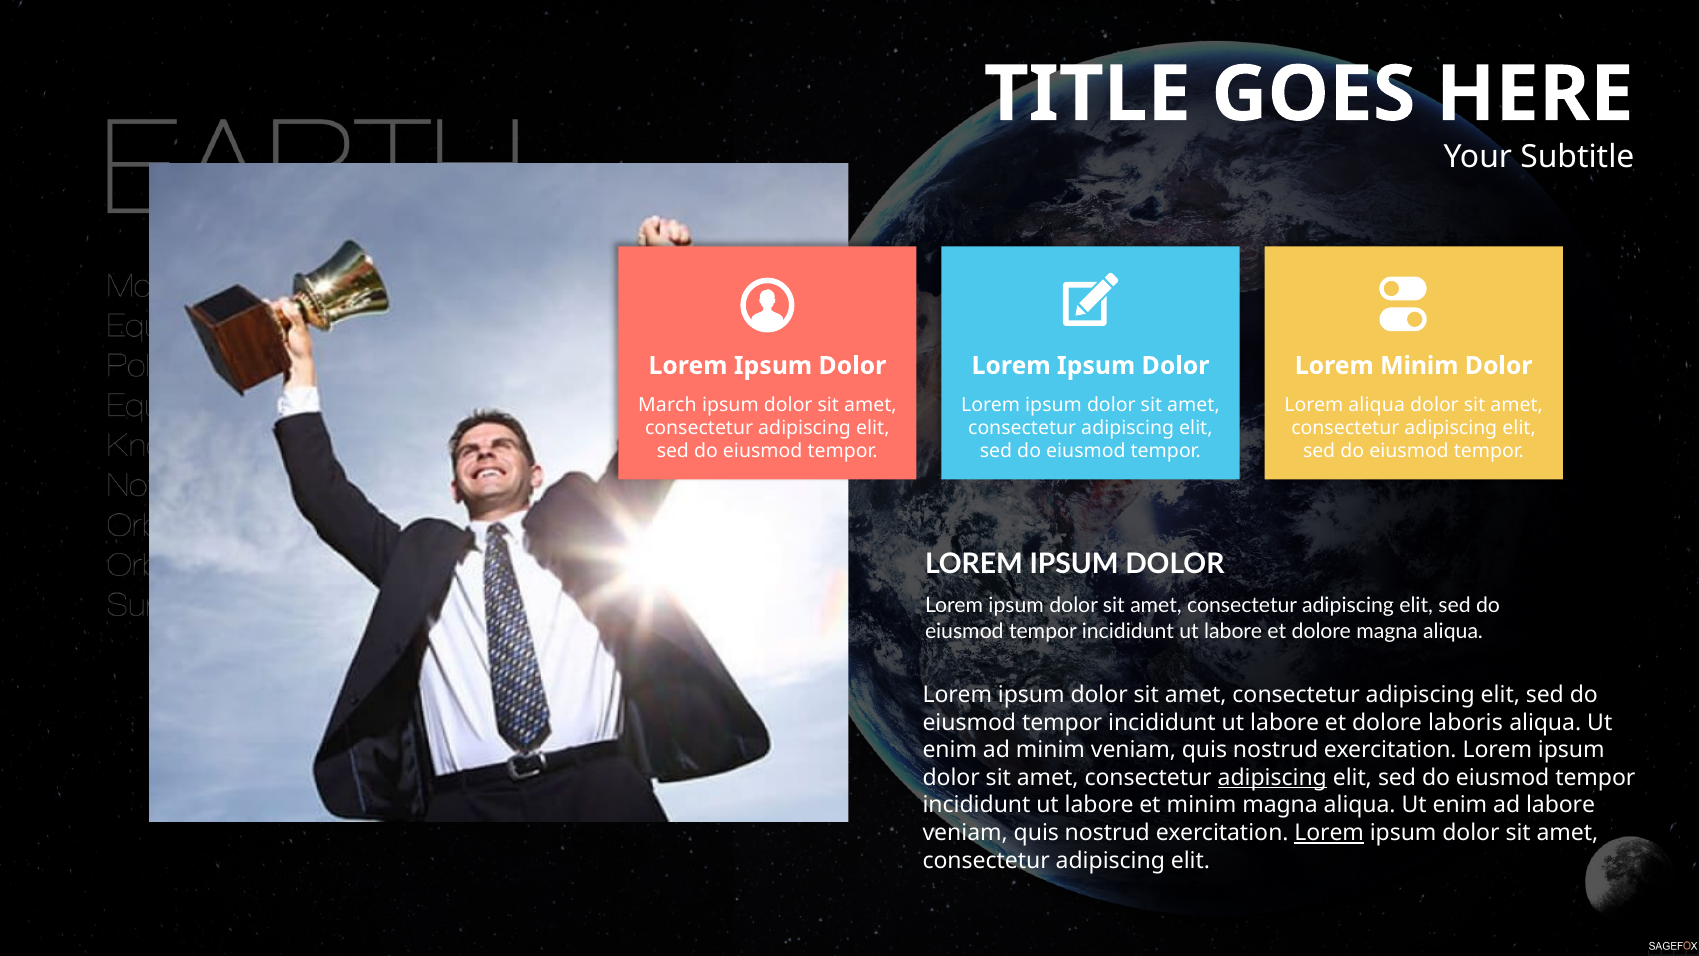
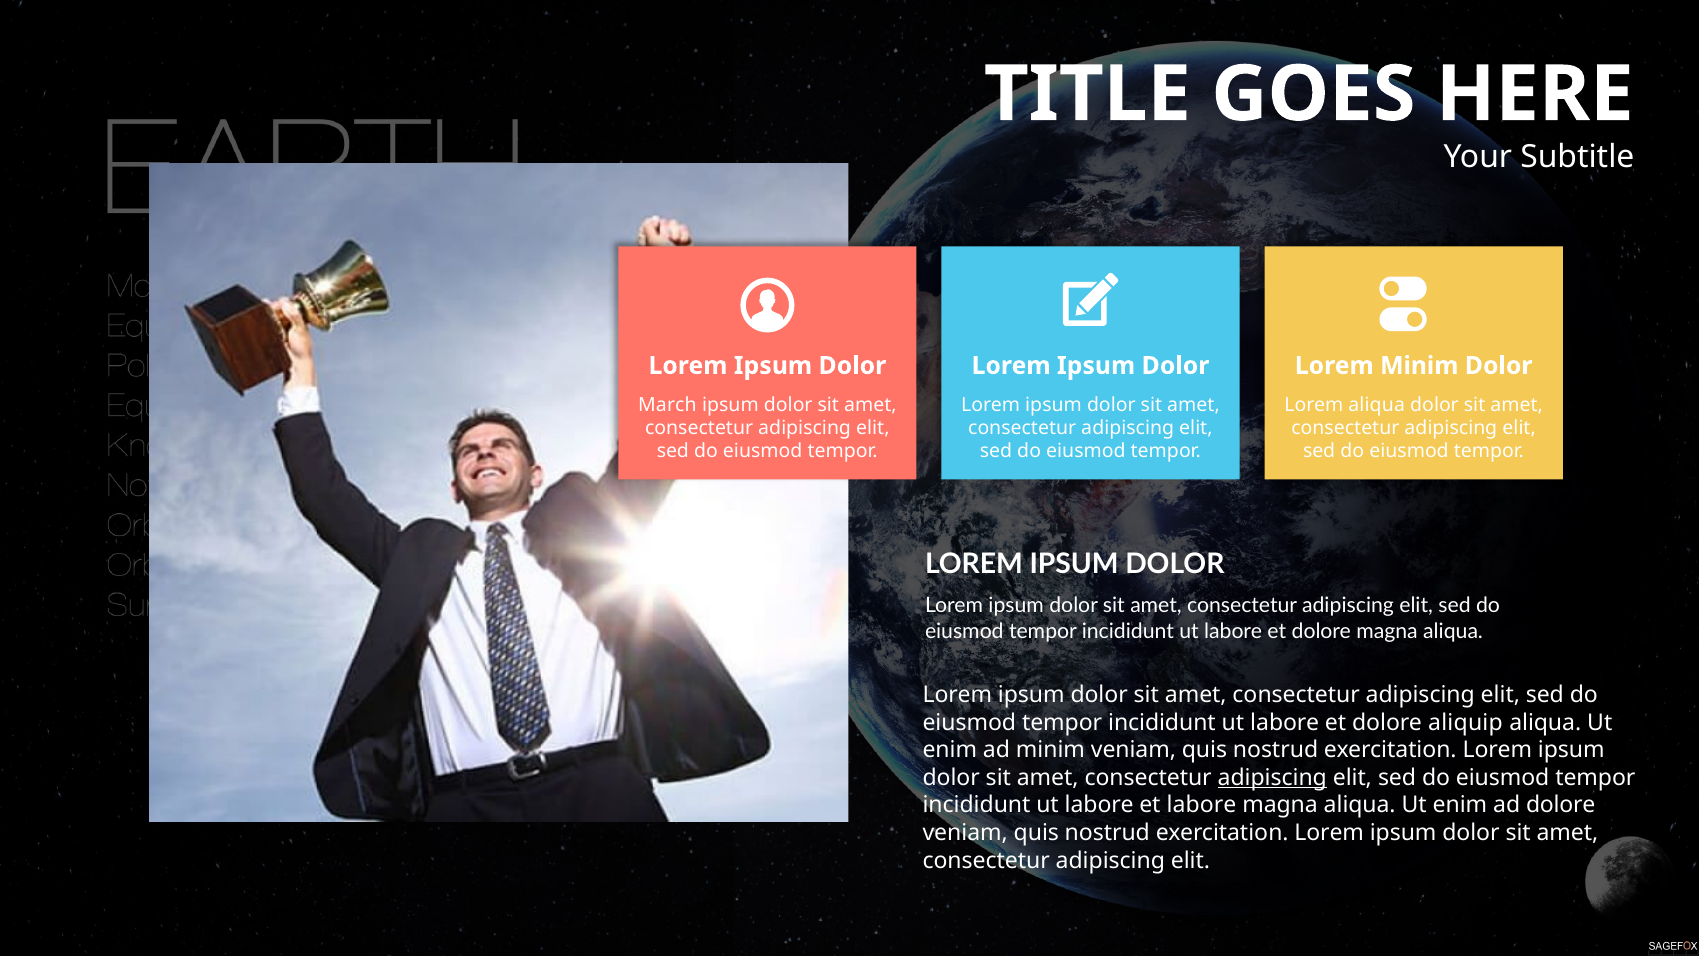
laboris: laboris -> aliquip
et minim: minim -> labore
ad labore: labore -> dolore
Lorem at (1329, 833) underline: present -> none
